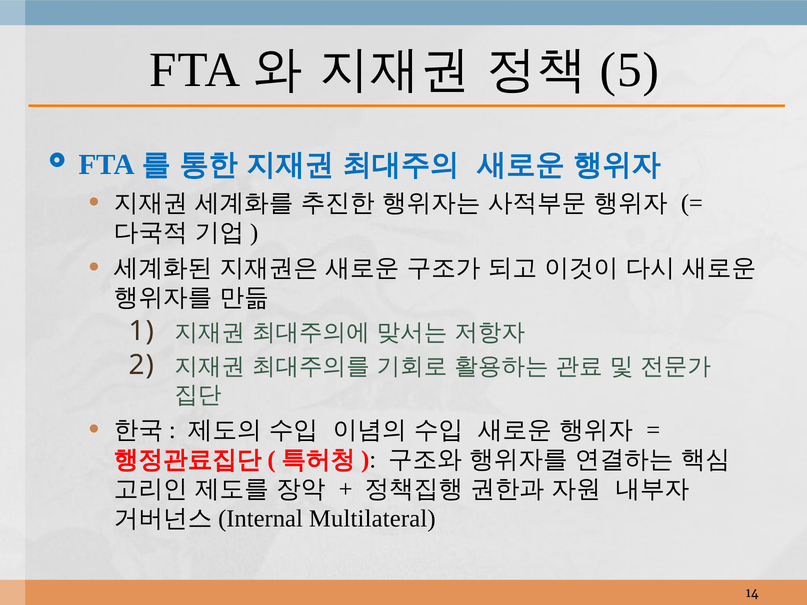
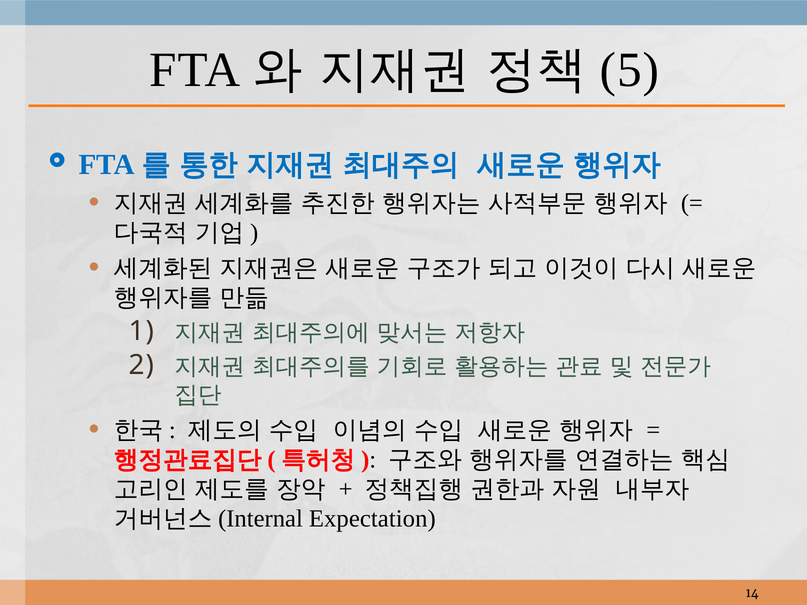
Multilateral: Multilateral -> Expectation
